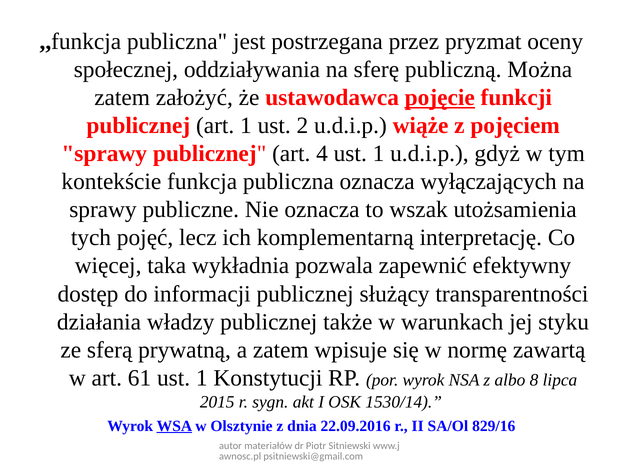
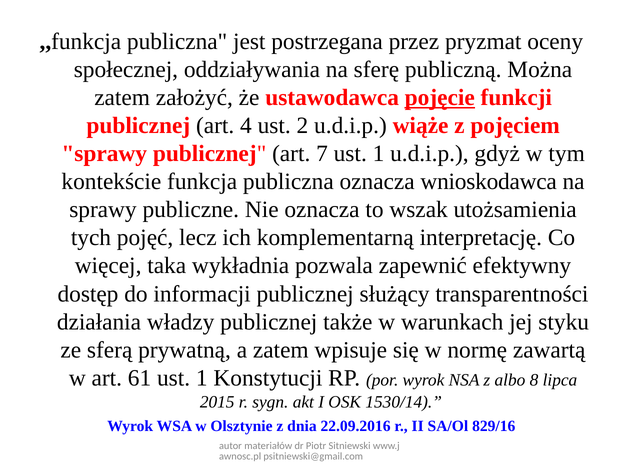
art 1: 1 -> 4
4: 4 -> 7
wyłączających: wyłączających -> wnioskodawca
WSA underline: present -> none
